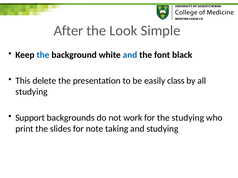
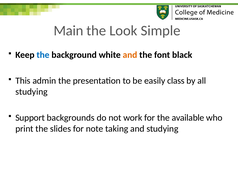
After: After -> Main
and at (130, 55) colour: blue -> orange
delete: delete -> admin
the studying: studying -> available
